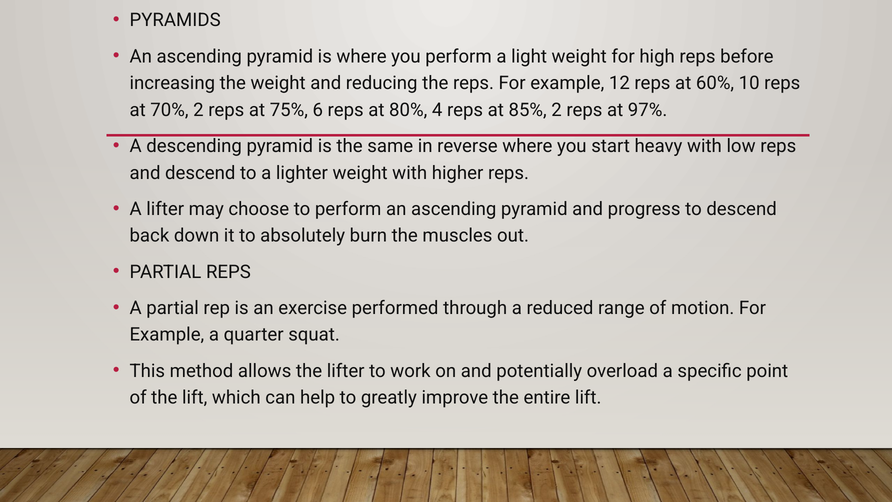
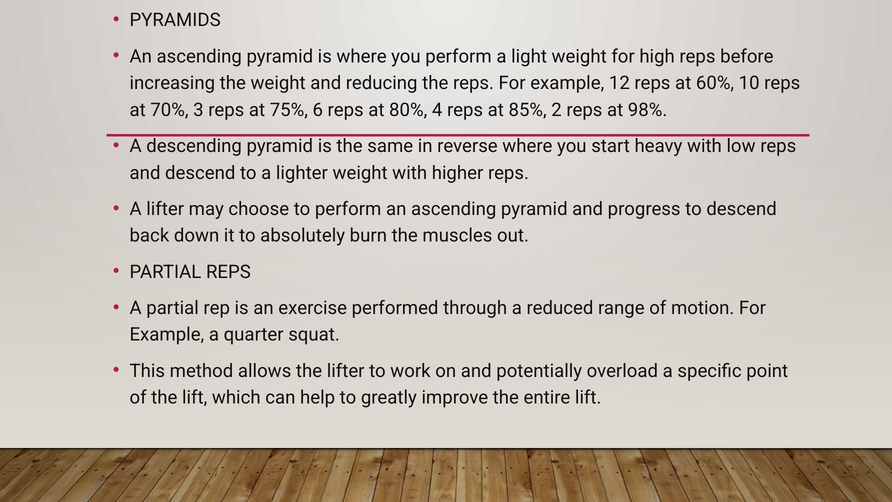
70% 2: 2 -> 3
97%: 97% -> 98%
